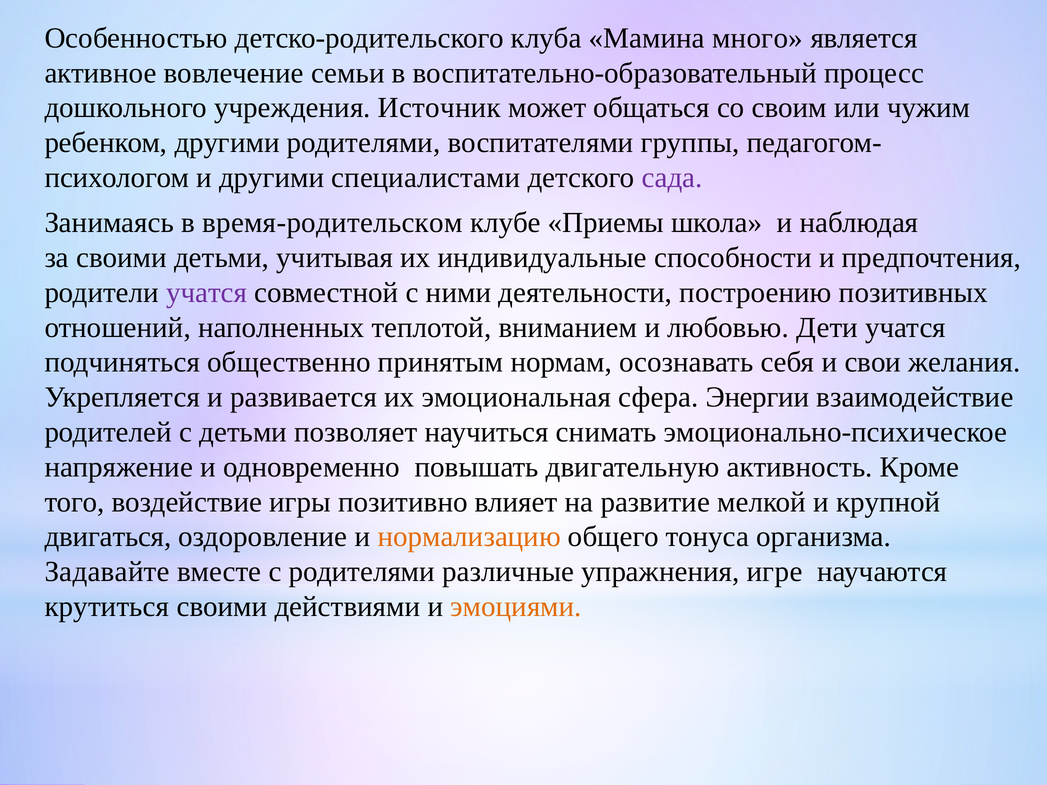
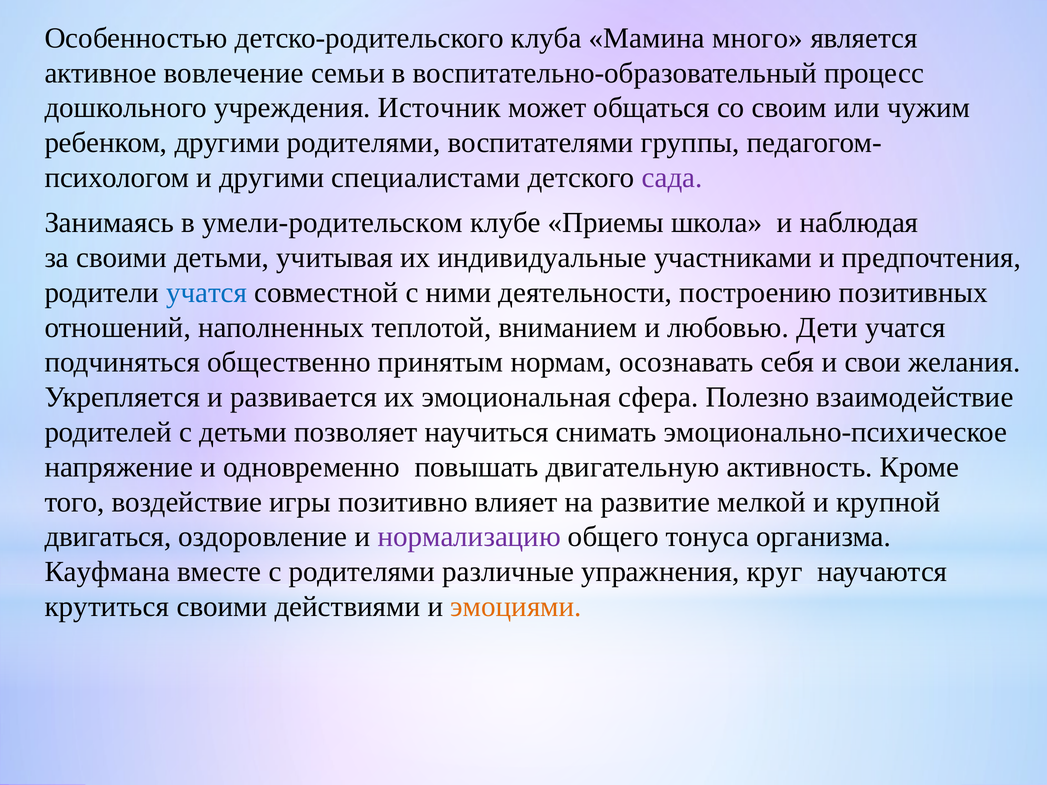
время-родительском: время-родительском -> умели-родительском
способности: способности -> участниками
учатся at (207, 293) colour: purple -> blue
Энергии: Энергии -> Полезно
нормализацию colour: orange -> purple
Задавайте: Задавайте -> Кауфмана
игре: игре -> круг
